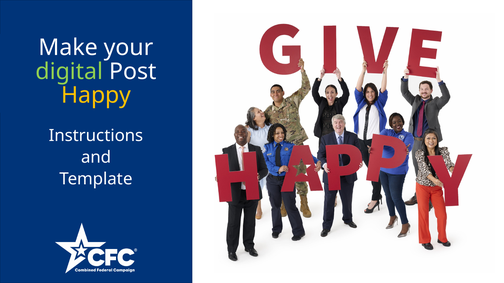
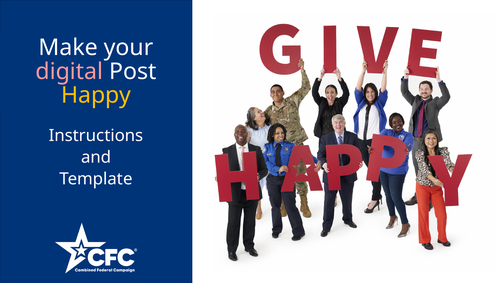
digital colour: light green -> pink
